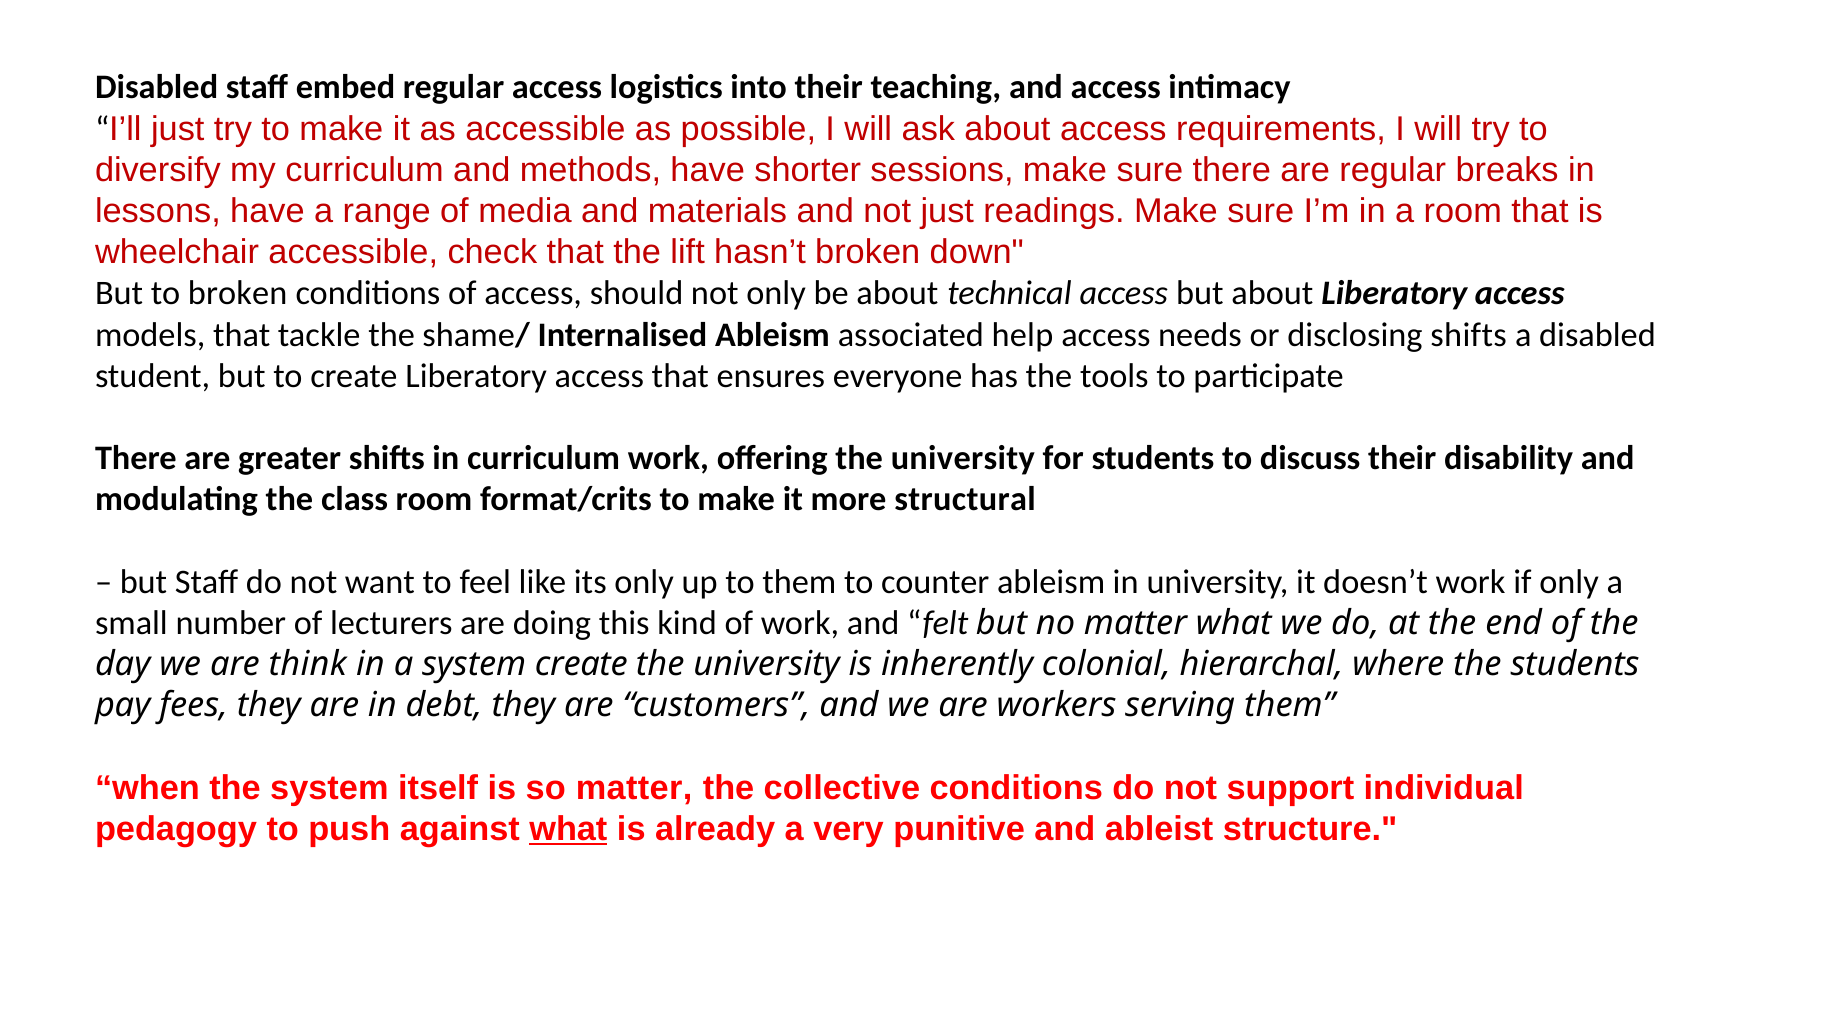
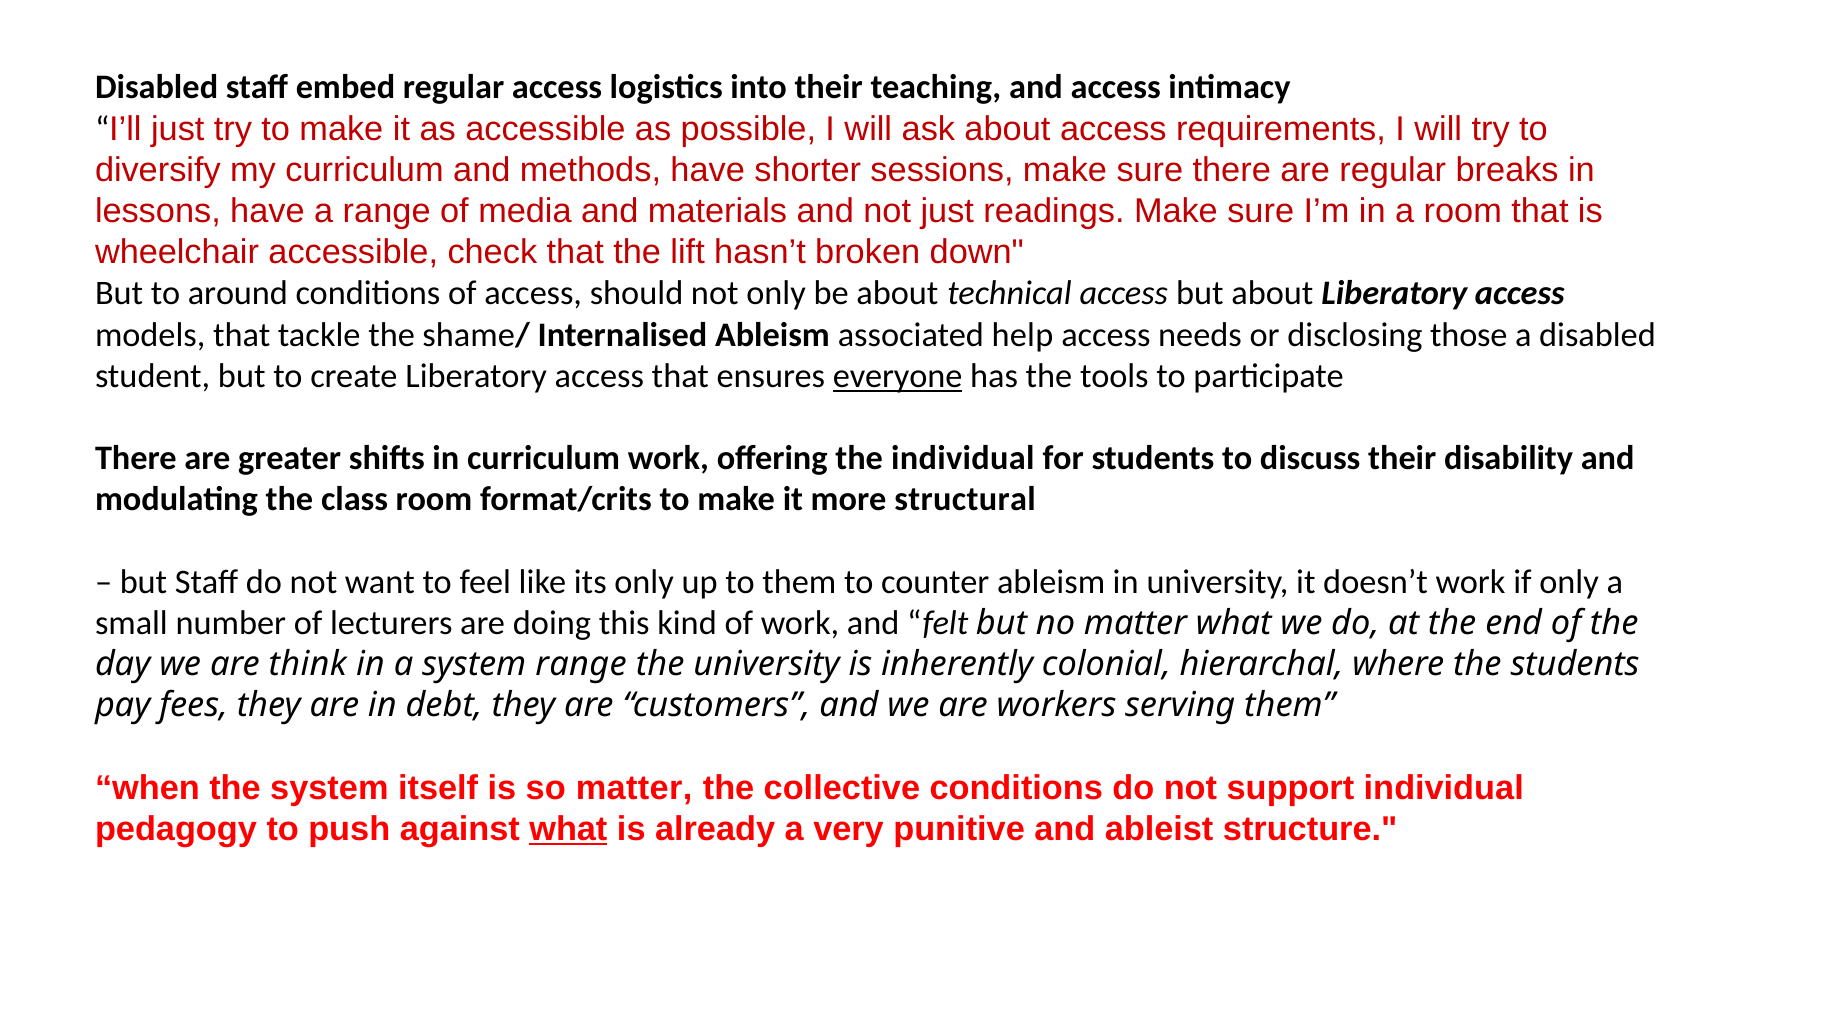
to broken: broken -> around
disclosing shifts: shifts -> those
everyone underline: none -> present
offering the university: university -> individual
system create: create -> range
